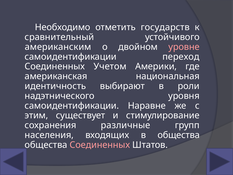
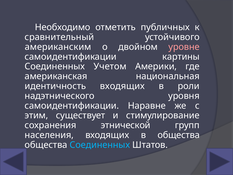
государств: государств -> публичных
переход: переход -> картины
идентичность выбирают: выбирают -> входящих
различные: различные -> этнической
Соединенных at (100, 145) colour: pink -> light blue
